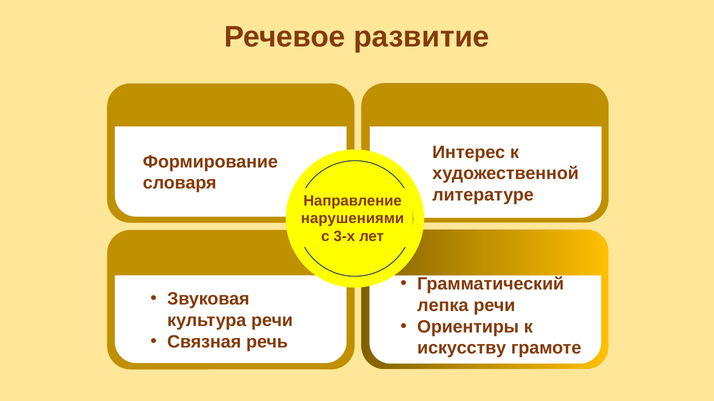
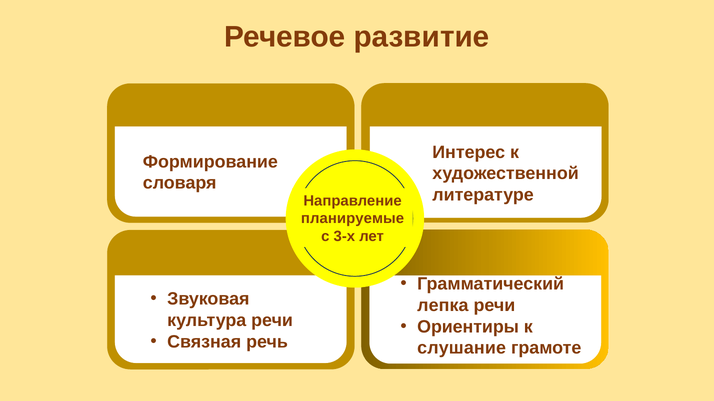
нарушениями: нарушениями -> планируемые
искусству: искусству -> слушание
